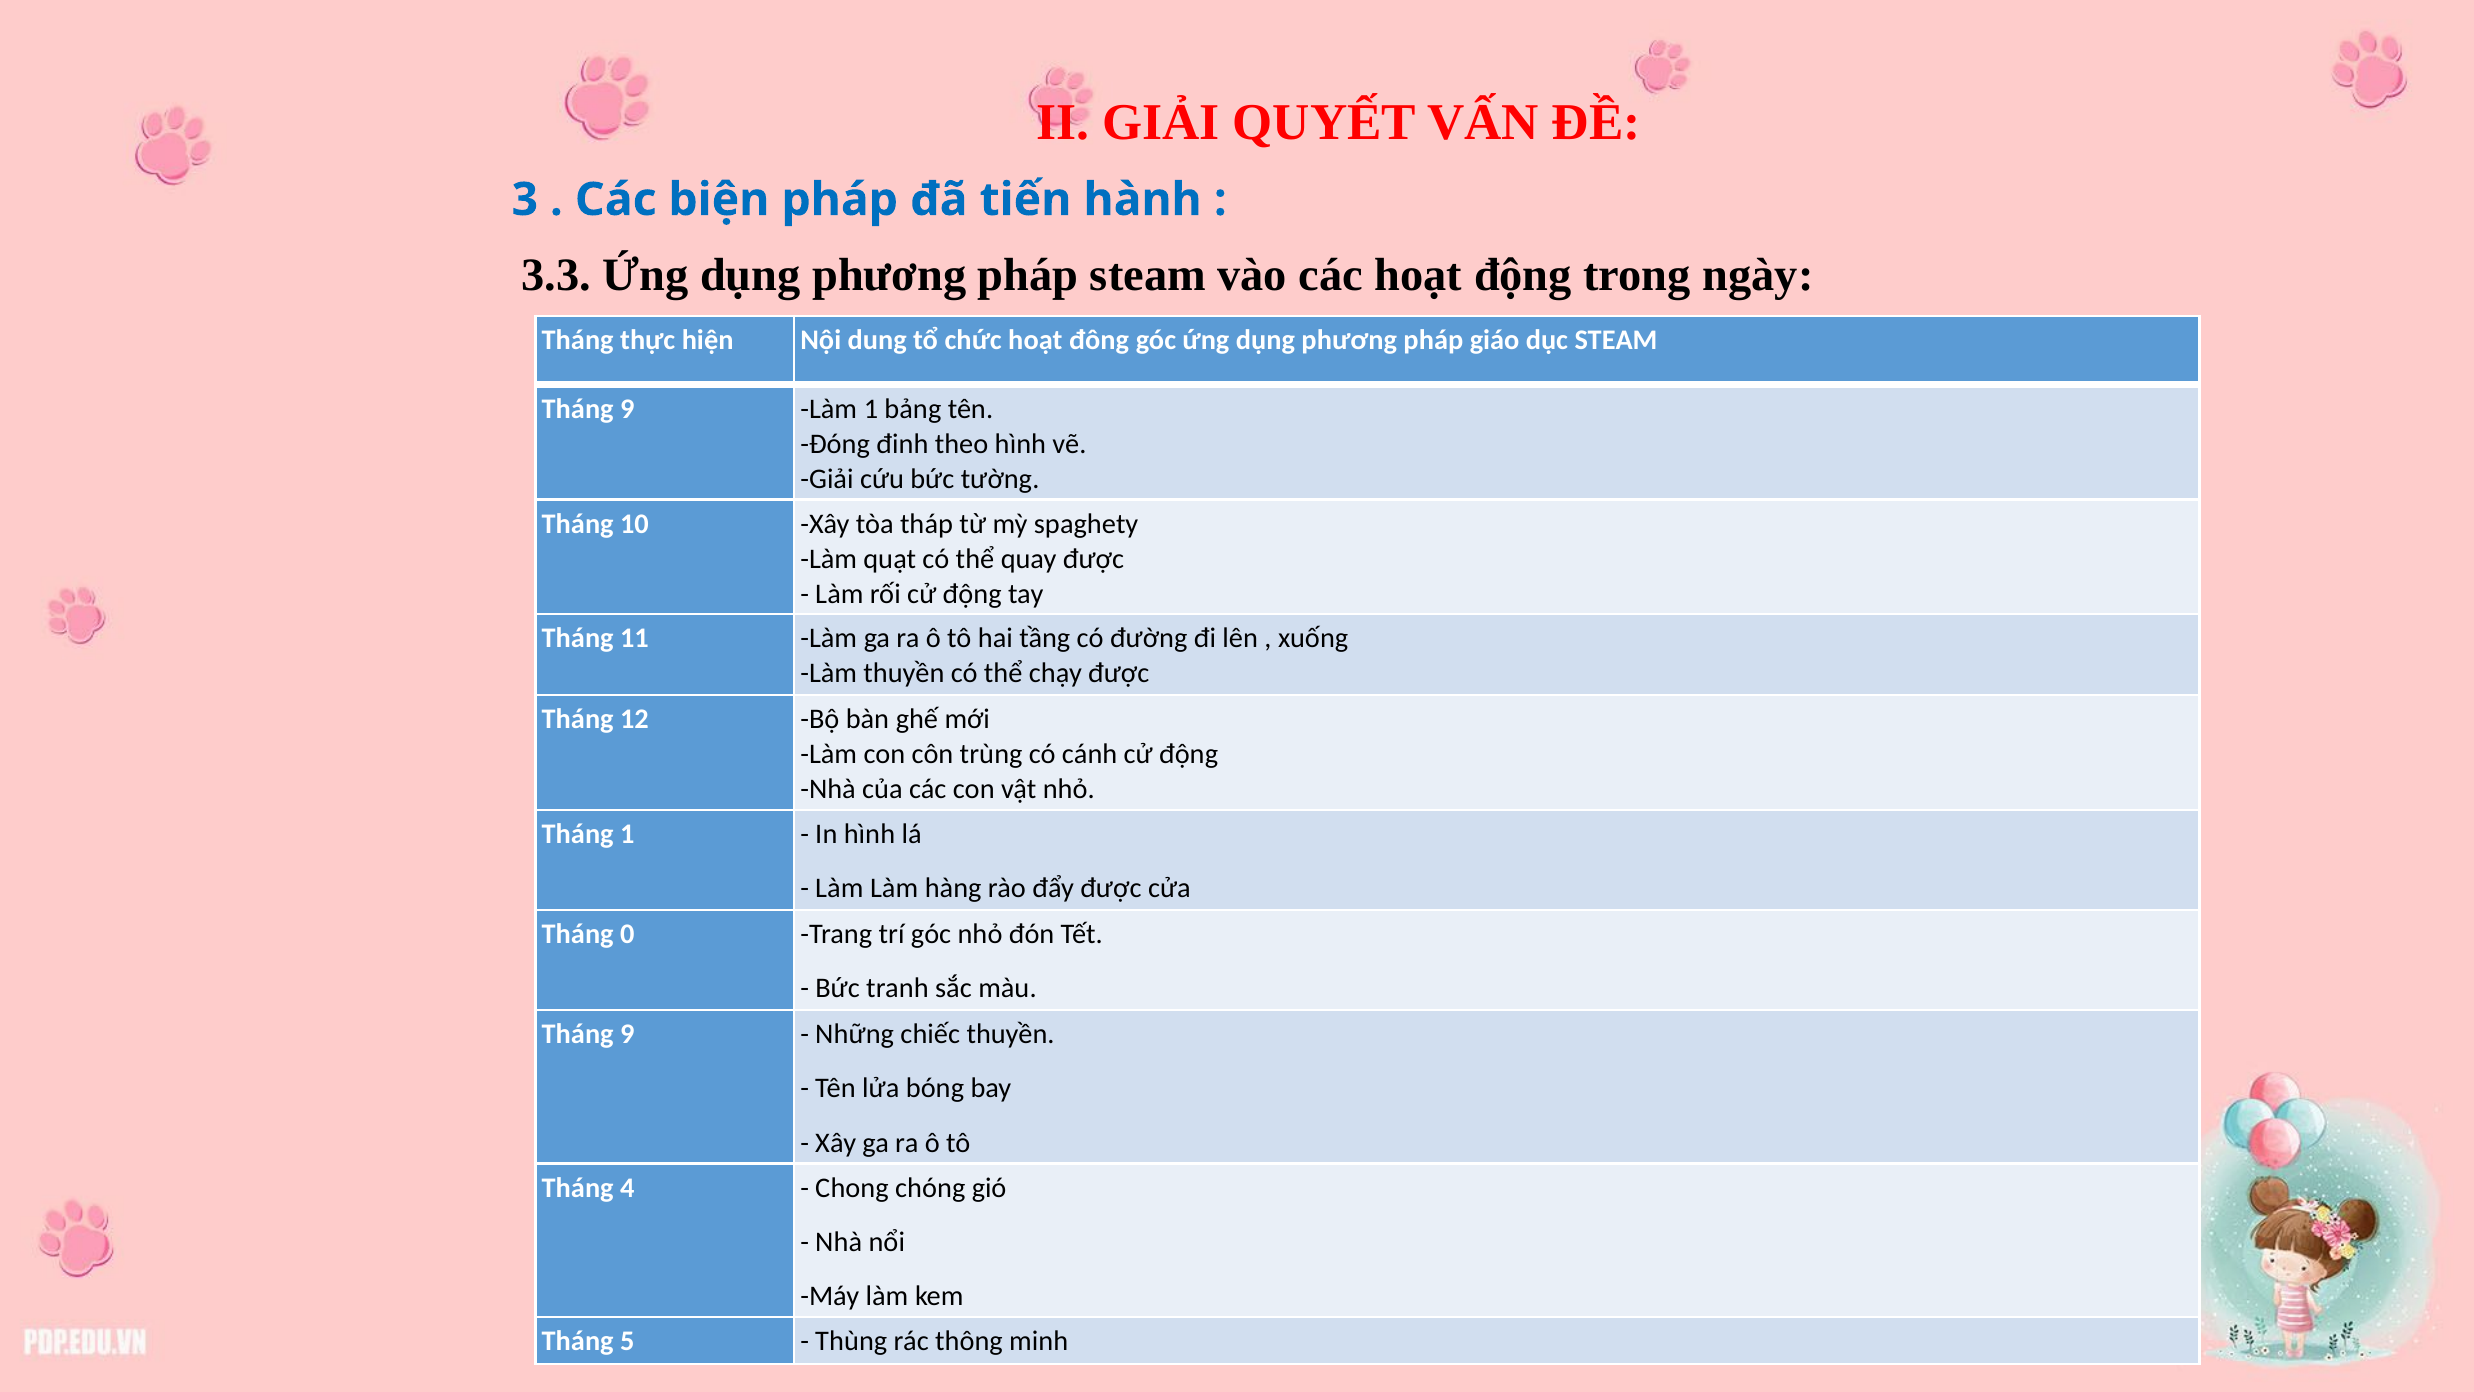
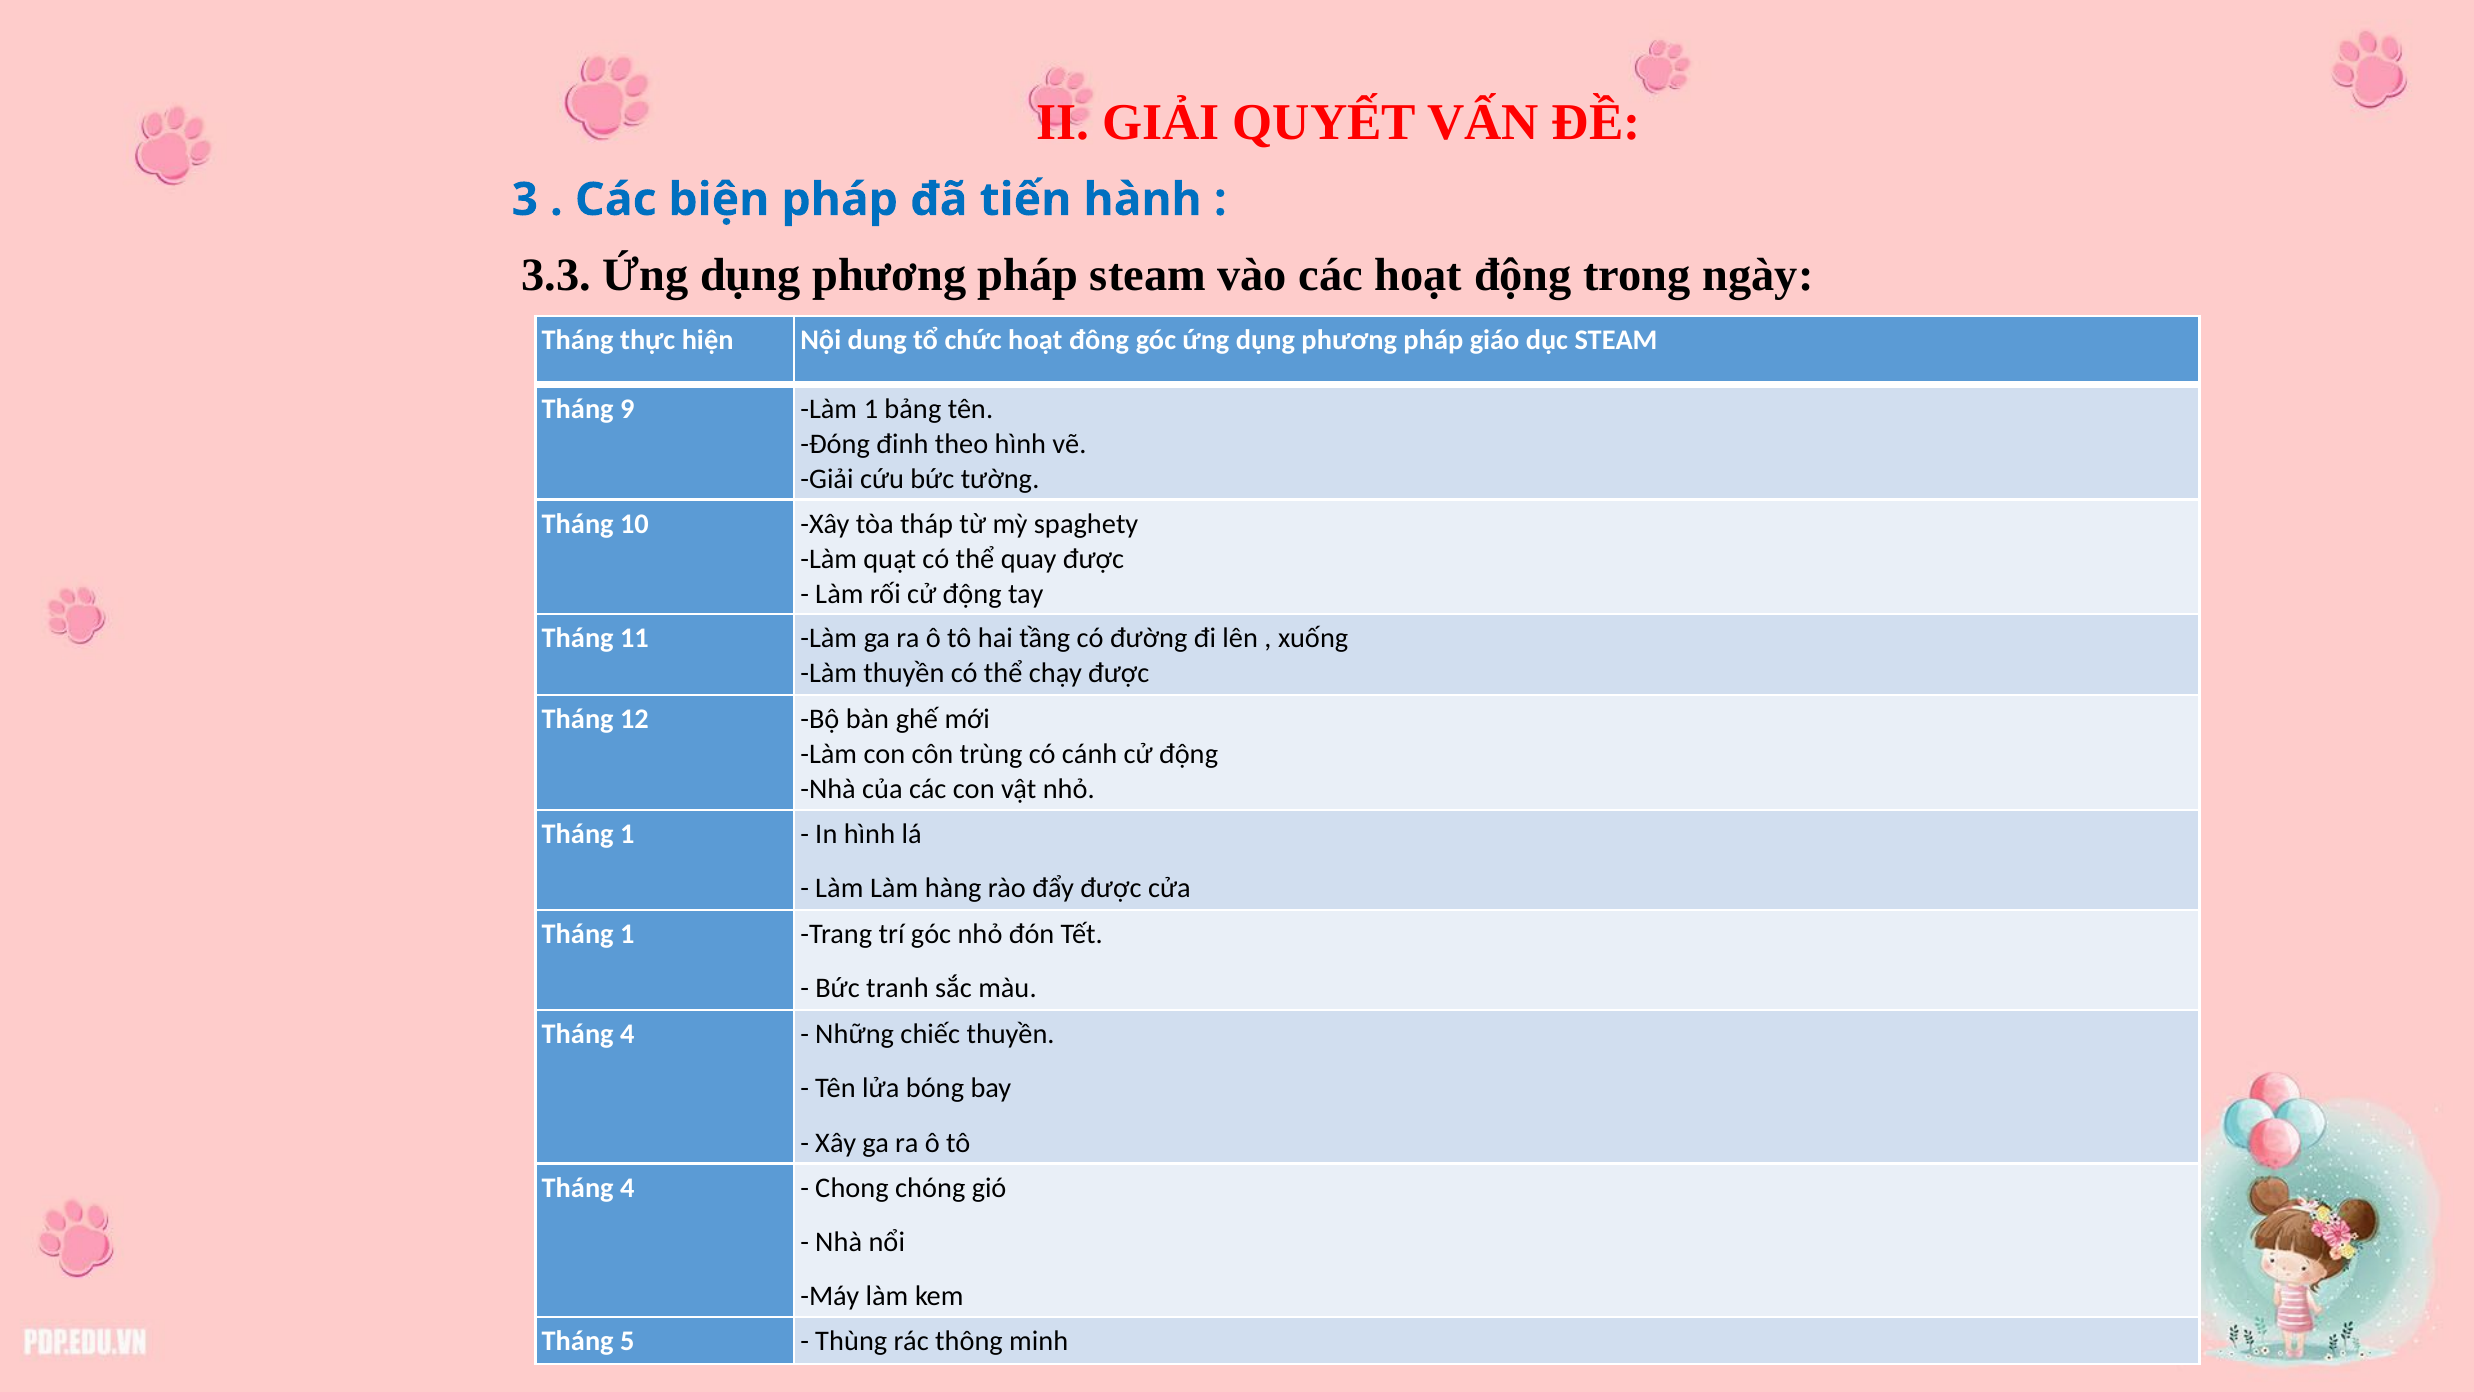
0 at (627, 934): 0 -> 1
9 at (627, 1034): 9 -> 4
